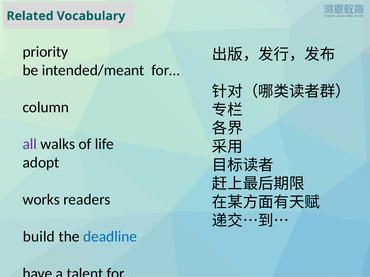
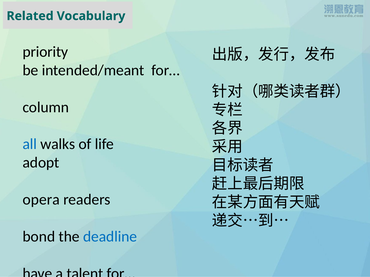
all colour: purple -> blue
works: works -> opera
build: build -> bond
